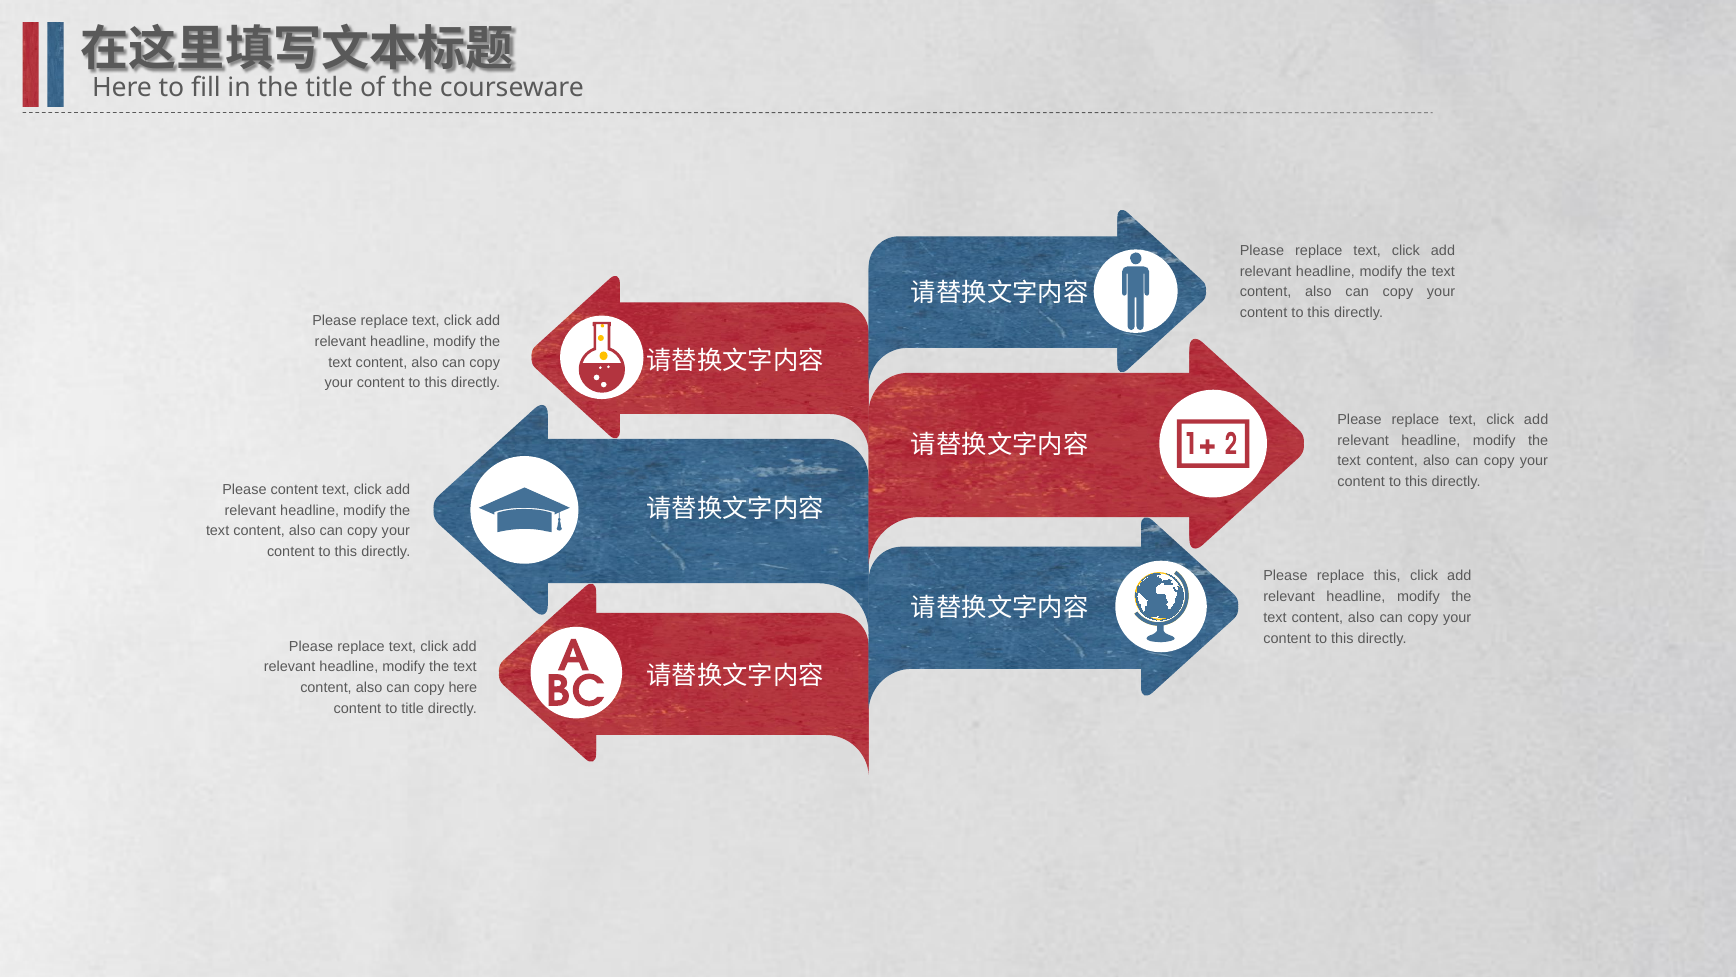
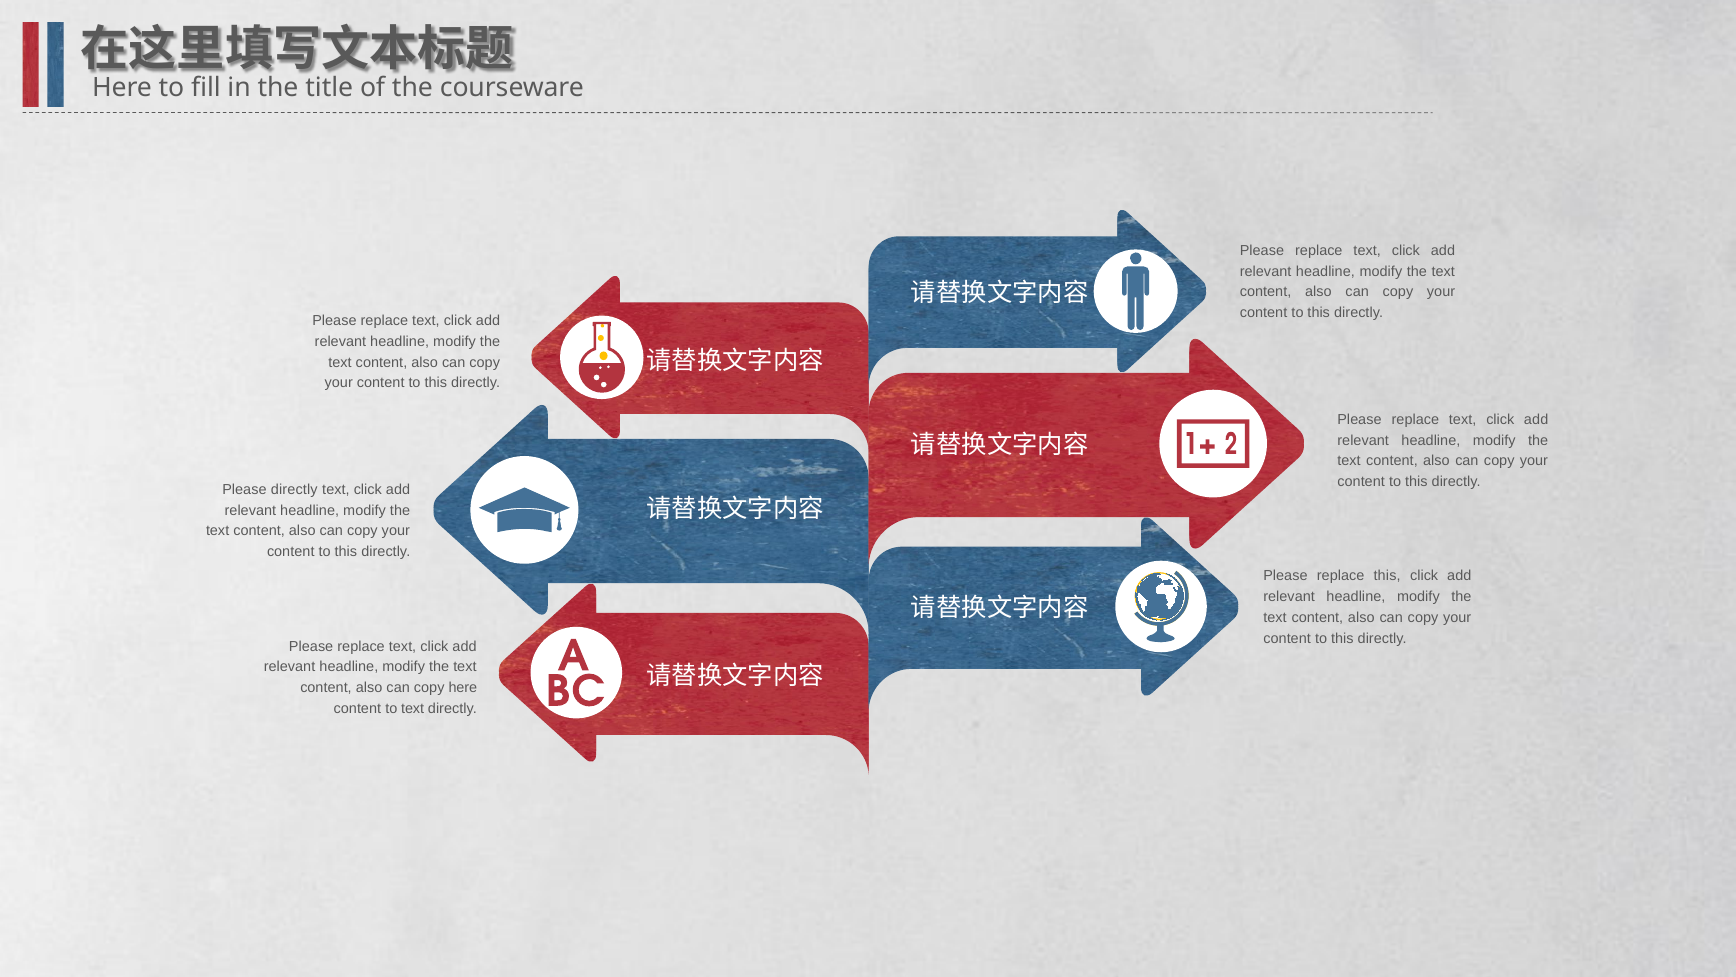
Please content: content -> directly
to title: title -> text
